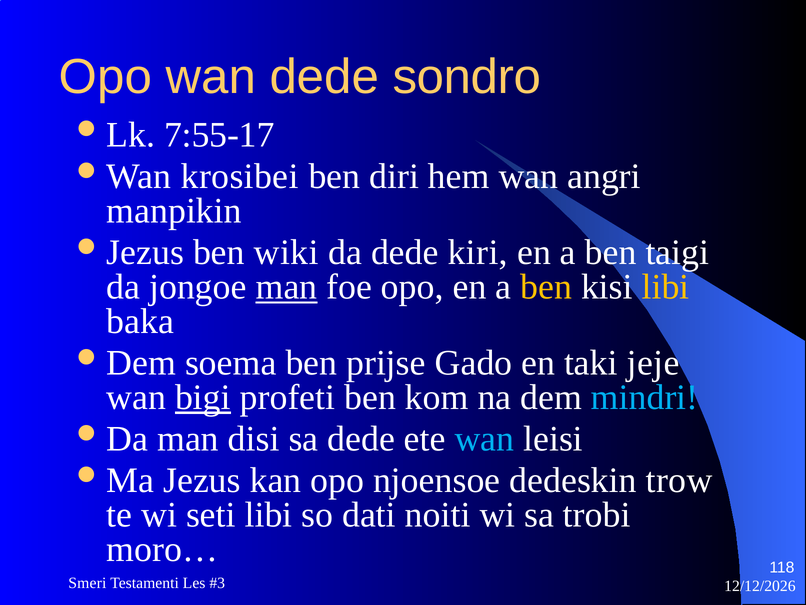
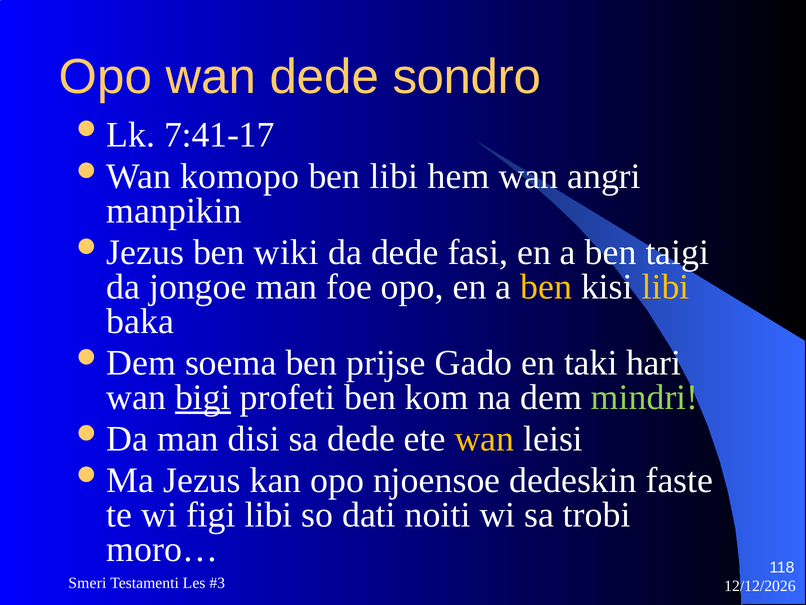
7:55-17: 7:55-17 -> 7:41-17
krosibei: krosibei -> komopo
ben diri: diri -> libi
kiri: kiri -> fasi
man at (287, 287) underline: present -> none
jeje: jeje -> hari
mindri colour: light blue -> light green
wan at (484, 439) colour: light blue -> yellow
trow: trow -> faste
seti: seti -> figi
